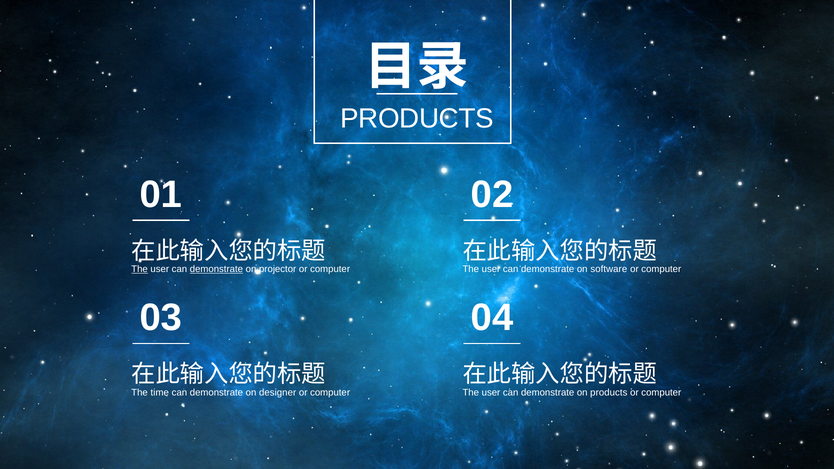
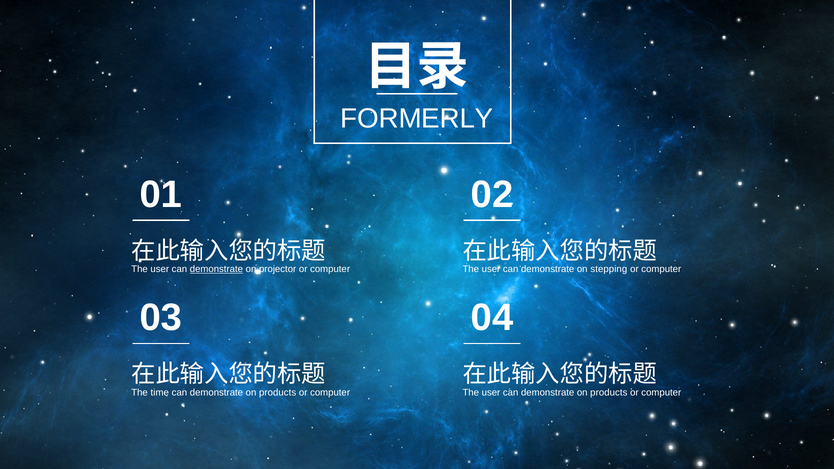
PRODUCTS at (417, 118): PRODUCTS -> FORMERLY
The at (140, 269) underline: present -> none
software: software -> stepping
designer at (278, 393): designer -> products
